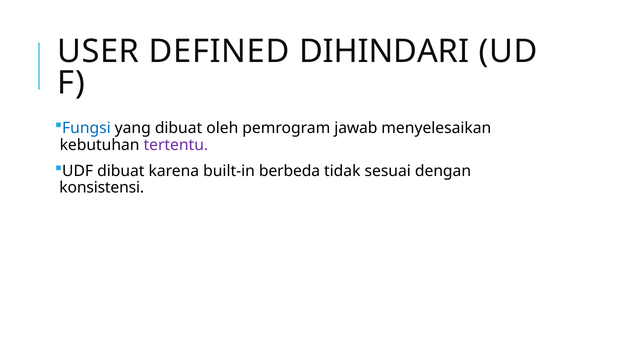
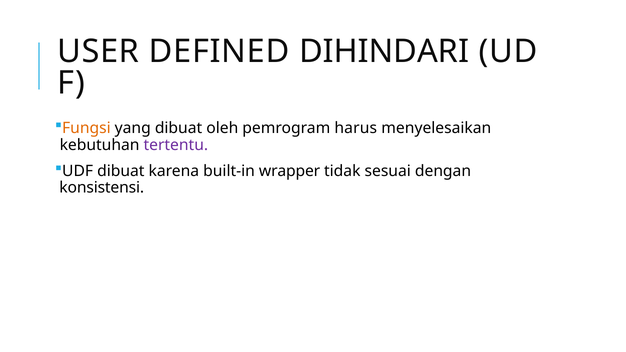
Fungsi colour: blue -> orange
jawab: jawab -> harus
berbeda: berbeda -> wrapper
